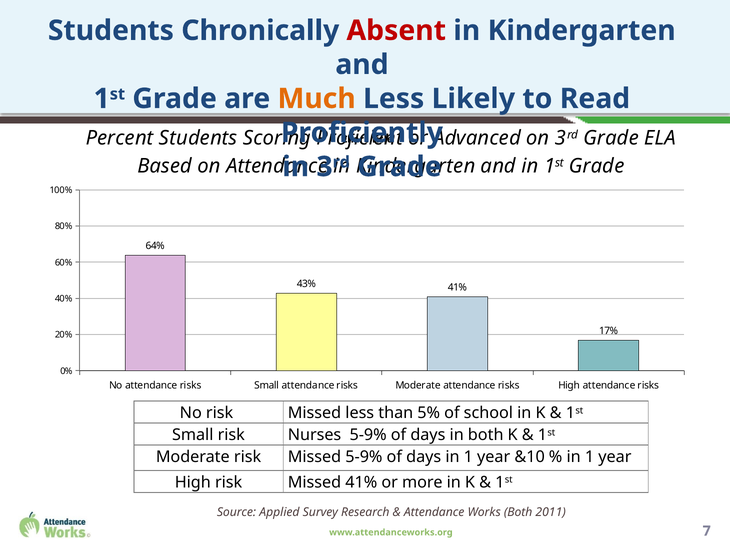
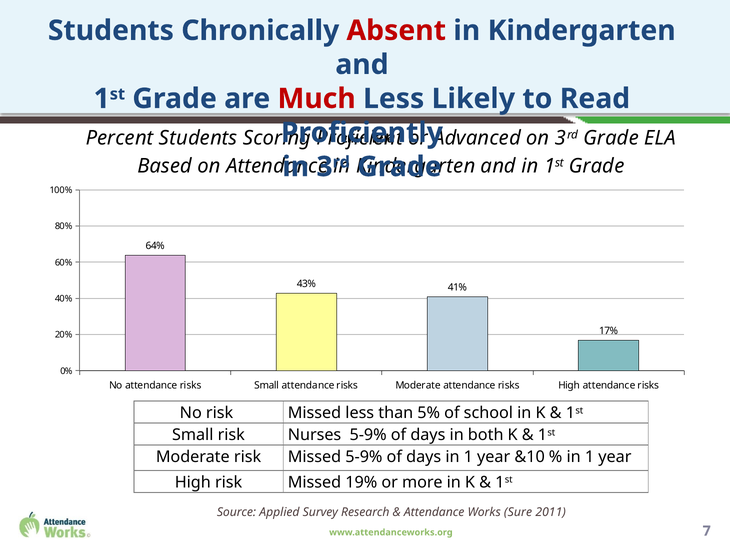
Much colour: orange -> red
Missed 41%: 41% -> 19%
Works Both: Both -> Sure
